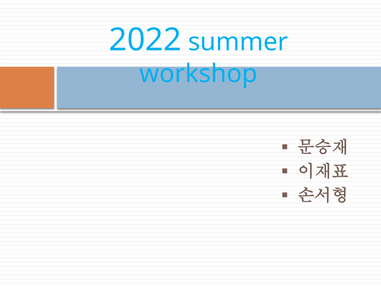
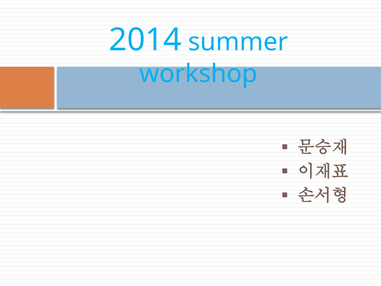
2022: 2022 -> 2014
